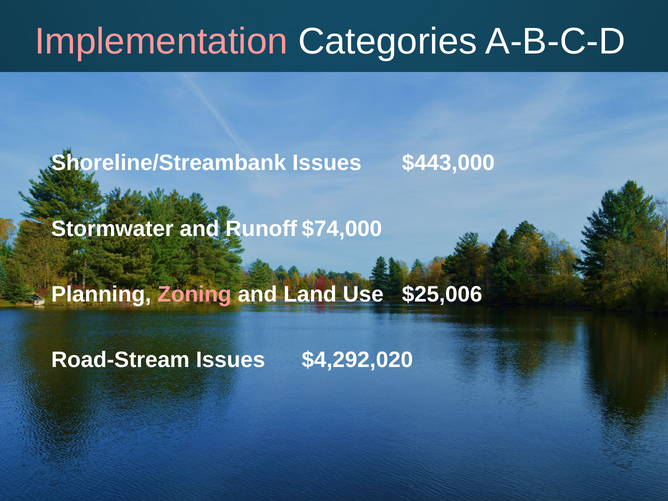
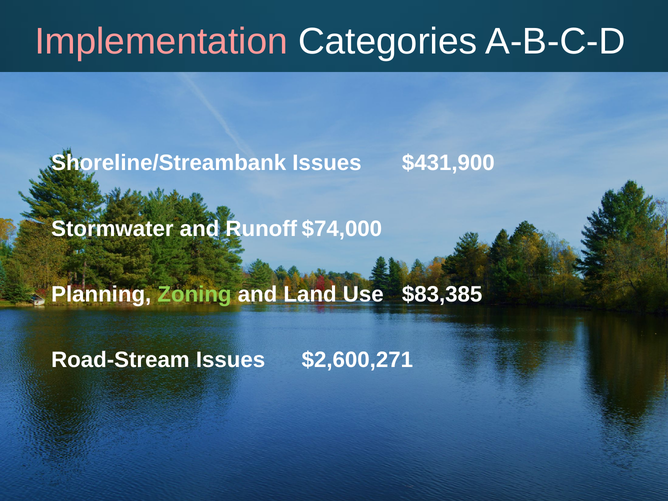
$443,000: $443,000 -> $431,900
Zoning colour: pink -> light green
$25,006: $25,006 -> $83,385
$4,292,020: $4,292,020 -> $2,600,271
